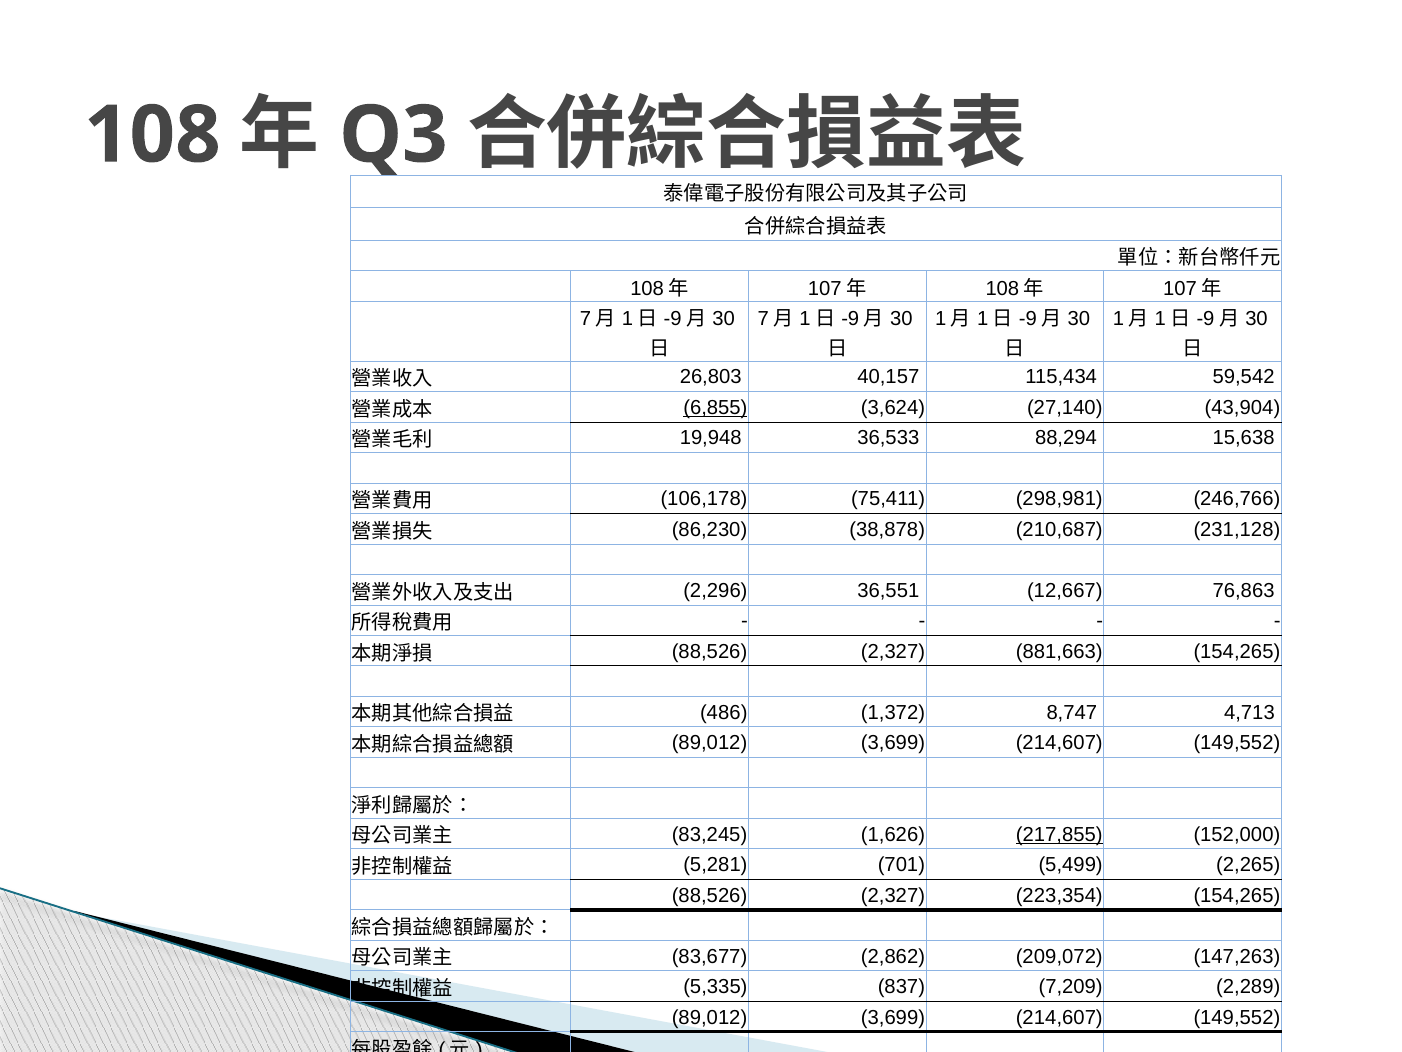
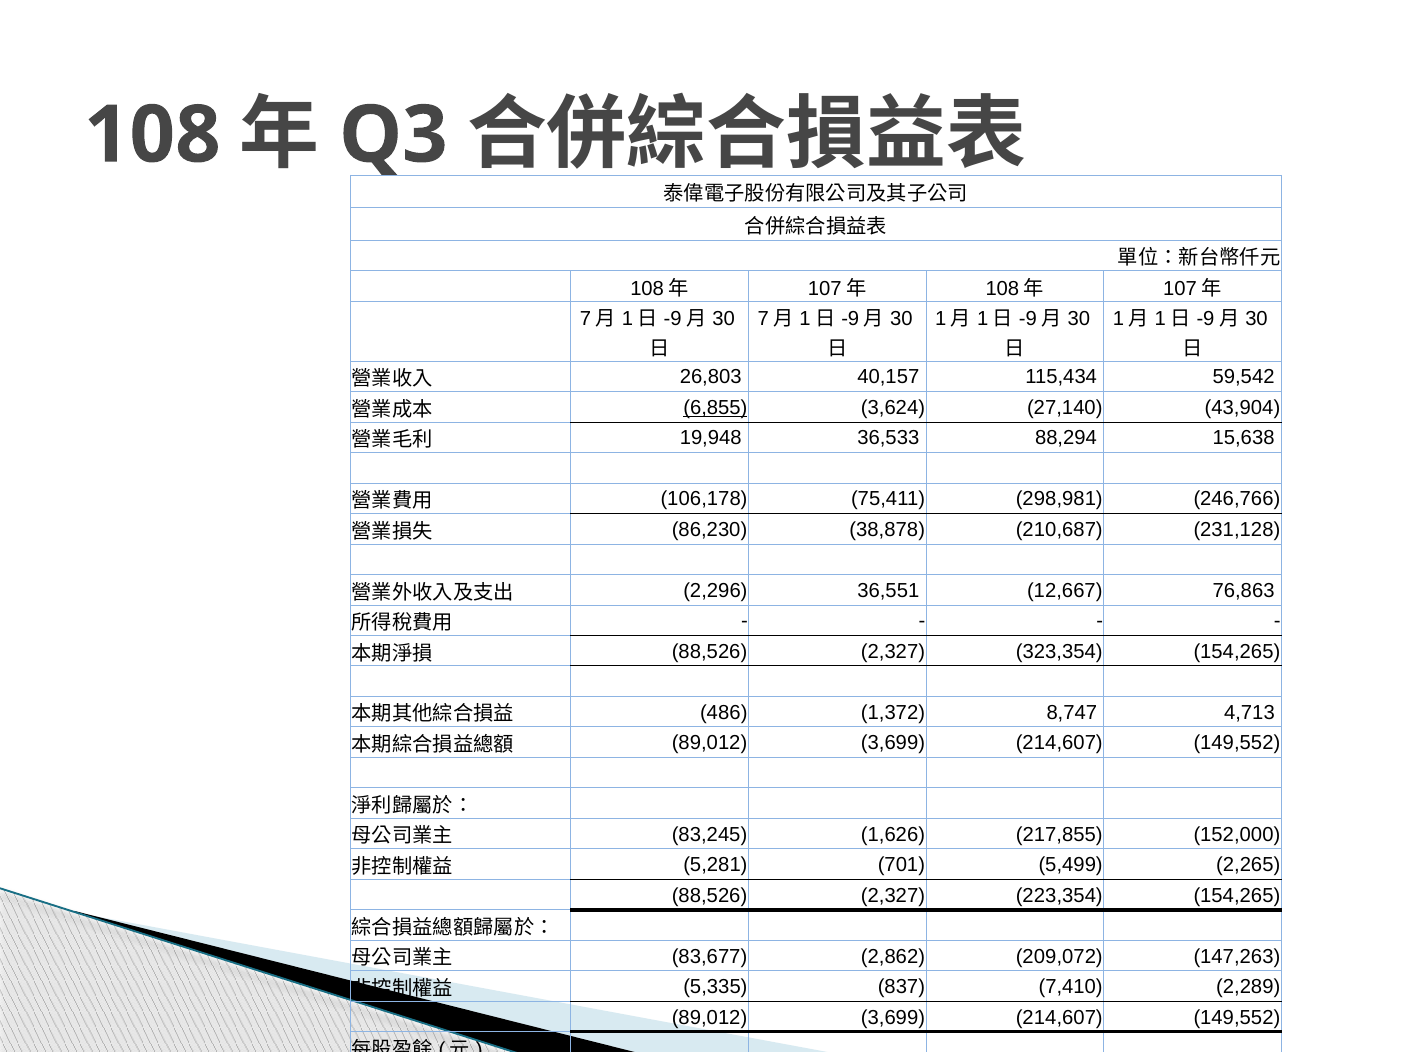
881,663: 881,663 -> 323,354
217,855 underline: present -> none
7,209: 7,209 -> 7,410
